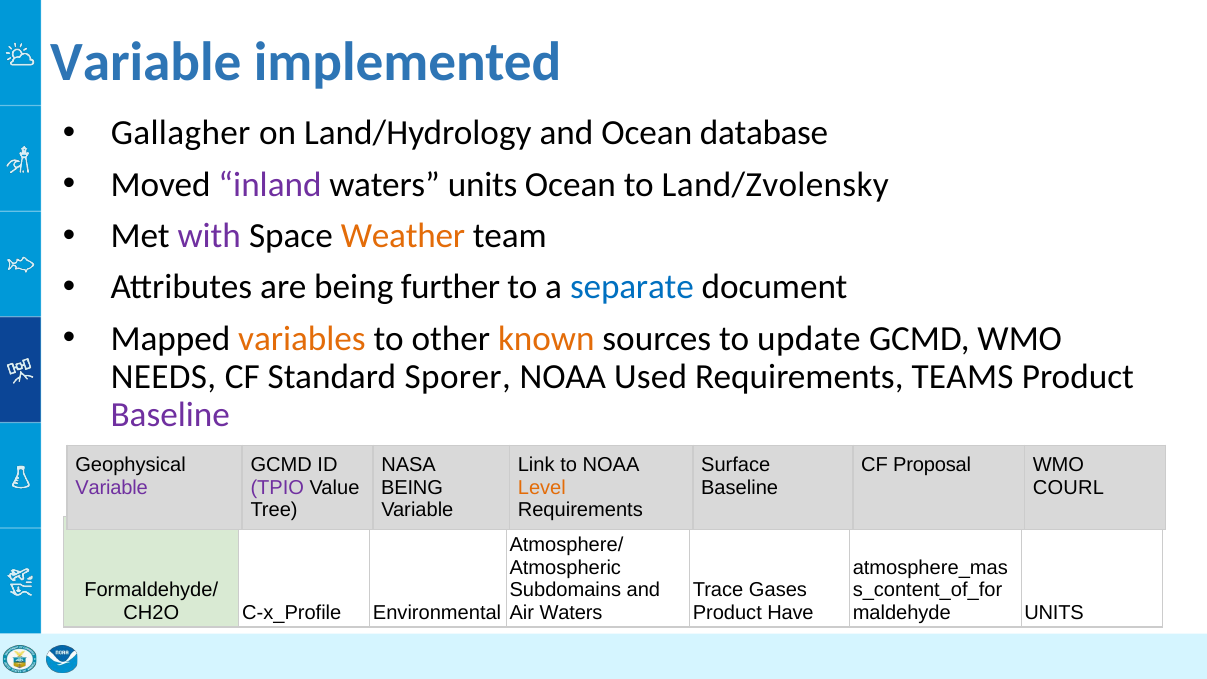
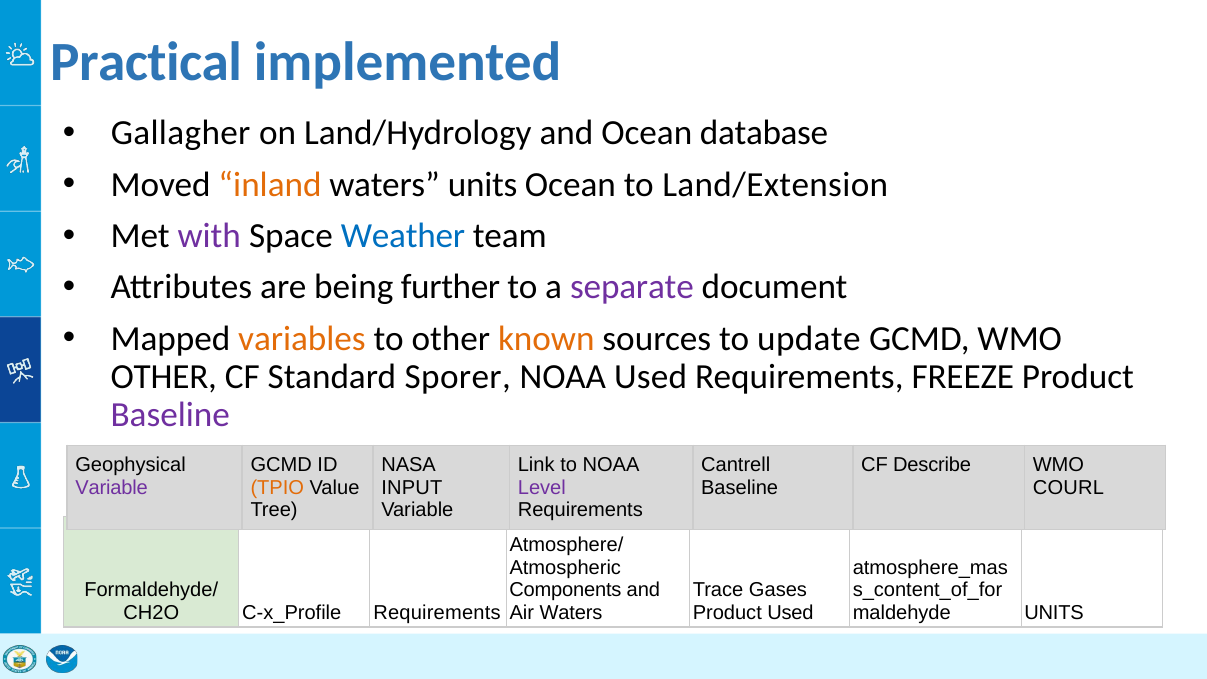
Variable at (146, 63): Variable -> Practical
inland colour: purple -> orange
Land/Zvolensky: Land/Zvolensky -> Land/Extension
Weather colour: orange -> blue
separate colour: blue -> purple
NEEDS at (163, 377): NEEDS -> OTHER
TEAMS: TEAMS -> FREEZE
Surface: Surface -> Cantrell
Proposal: Proposal -> Describe
TPIO colour: purple -> orange
BEING at (412, 488): BEING -> INPUT
Level colour: orange -> purple
Subdomains: Subdomains -> Components
Environmental at (437, 613): Environmental -> Requirements
Product Have: Have -> Used
